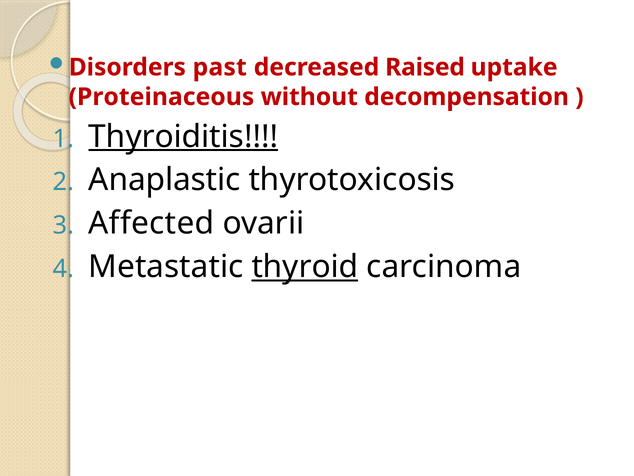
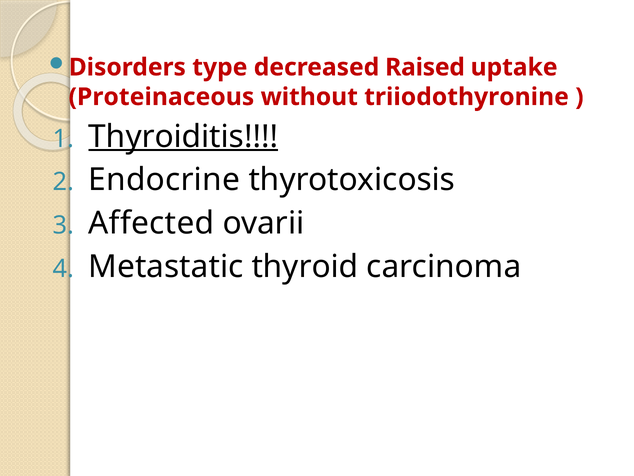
past: past -> type
decompensation: decompensation -> triiodothyronine
Anaplastic: Anaplastic -> Endocrine
thyroid underline: present -> none
